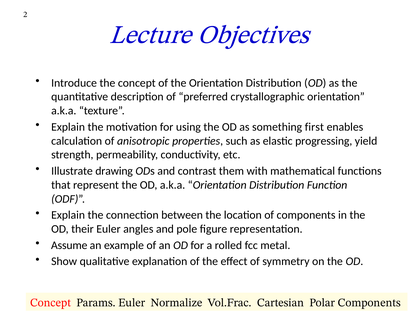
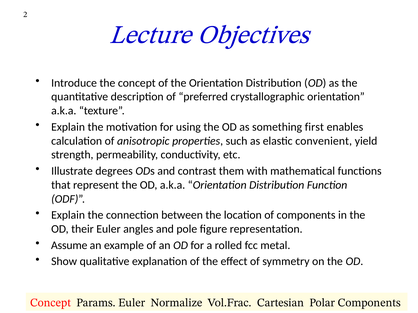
progressing: progressing -> convenient
drawing: drawing -> degrees
